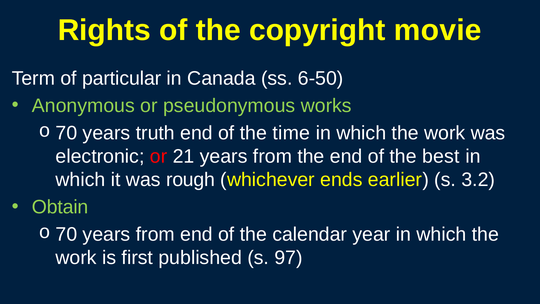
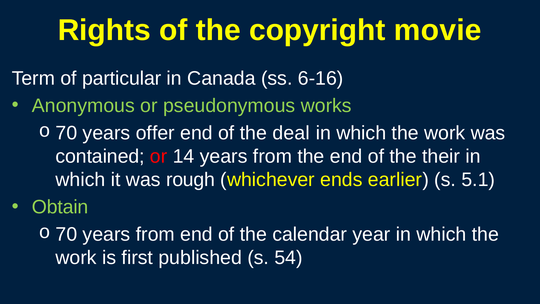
6-50: 6-50 -> 6-16
truth: truth -> offer
time: time -> deal
electronic: electronic -> contained
21: 21 -> 14
best: best -> their
3.2: 3.2 -> 5.1
97: 97 -> 54
